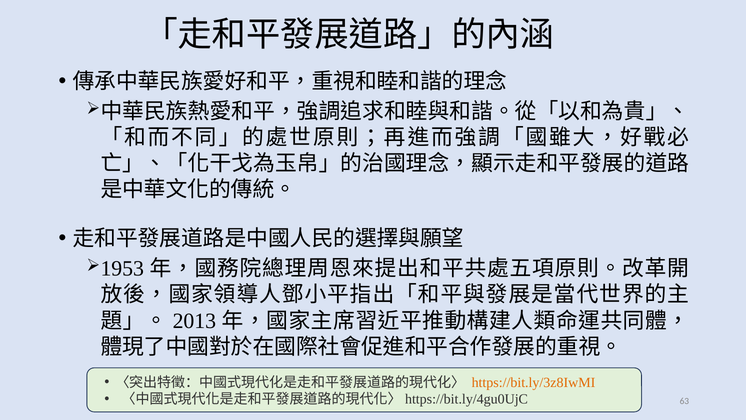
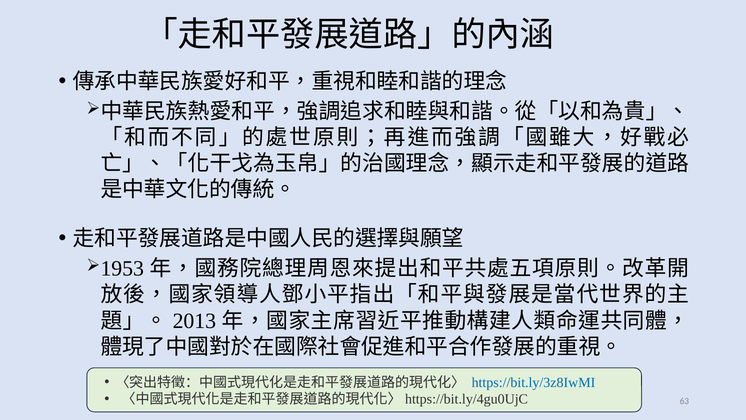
https://bit.ly/3z8IwMI colour: orange -> blue
